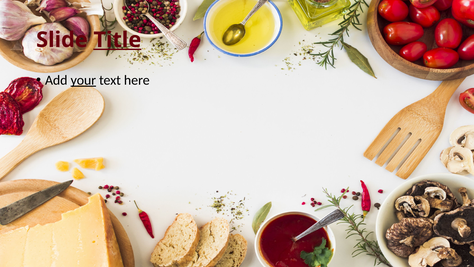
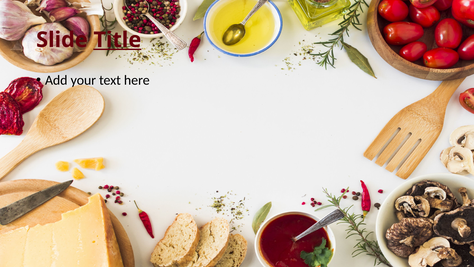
your underline: present -> none
